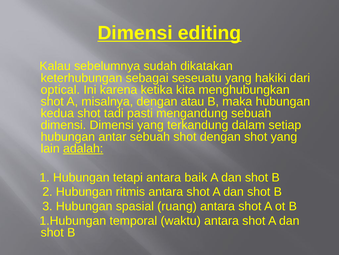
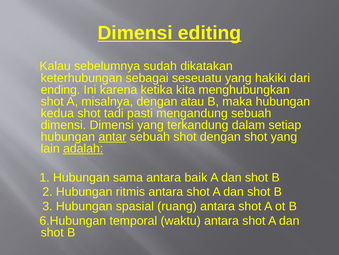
optical: optical -> ending
antar underline: none -> present
tetapi: tetapi -> sama
1.Hubungan: 1.Hubungan -> 6.Hubungan
